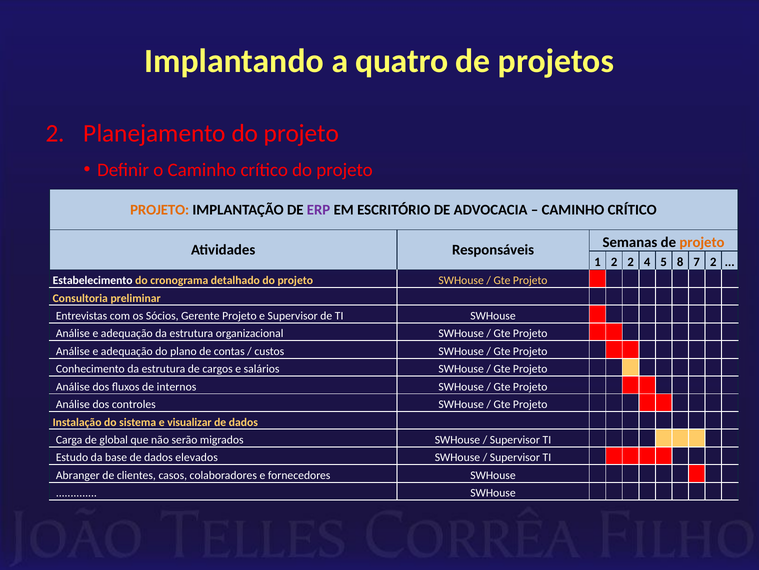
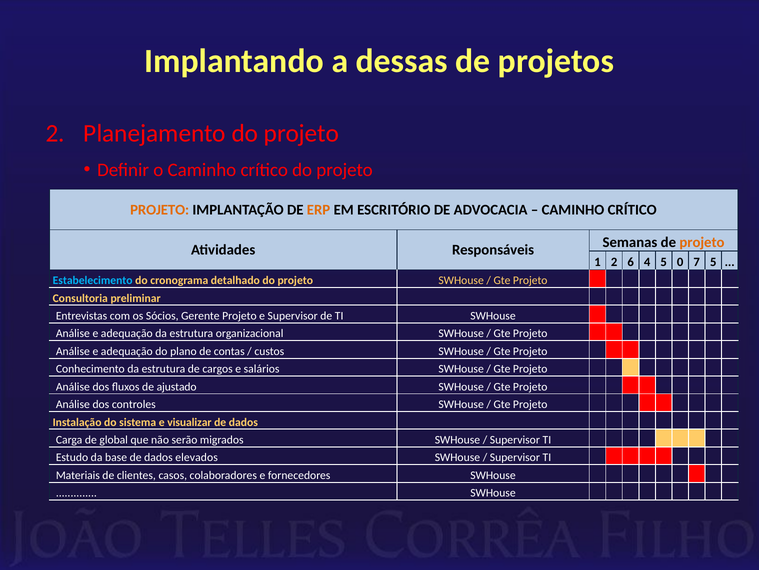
quatro: quatro -> dessas
ERP colour: purple -> orange
2 2: 2 -> 6
8: 8 -> 0
7 2: 2 -> 5
Estabelecimento colour: white -> light blue
internos: internos -> ajustado
Abranger: Abranger -> Materiais
